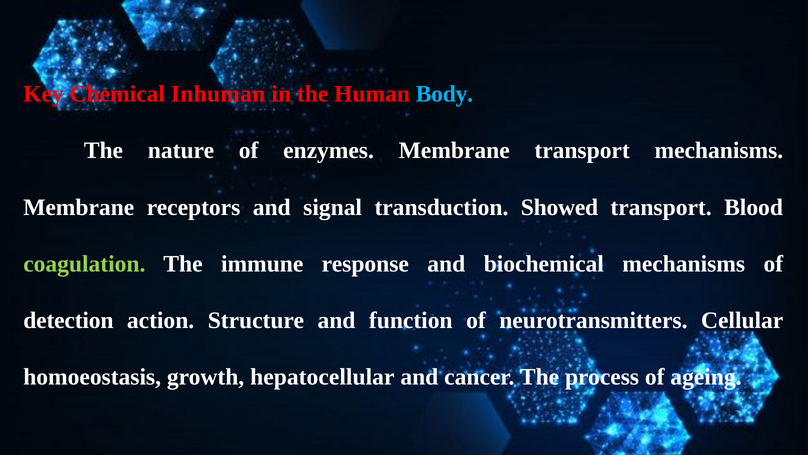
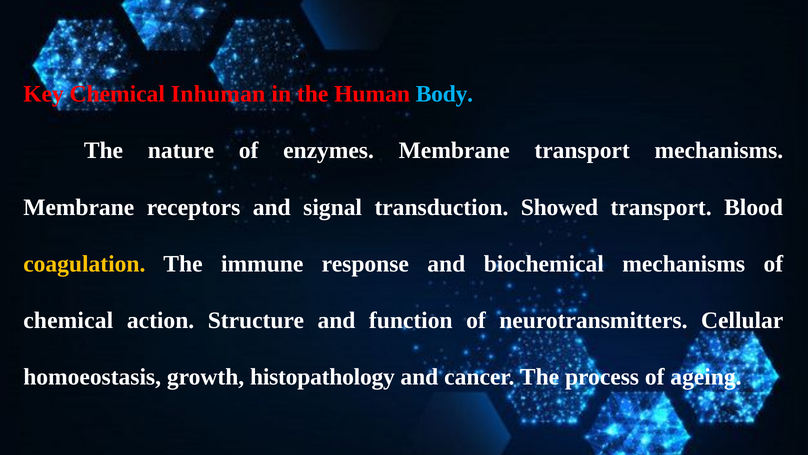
coagulation colour: light green -> yellow
detection at (68, 320): detection -> chemical
hepatocellular: hepatocellular -> histopathology
